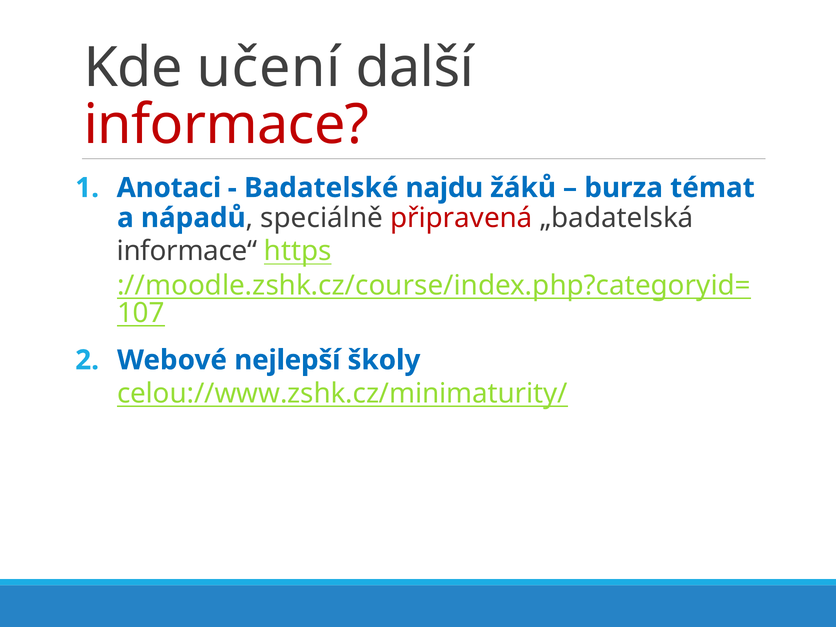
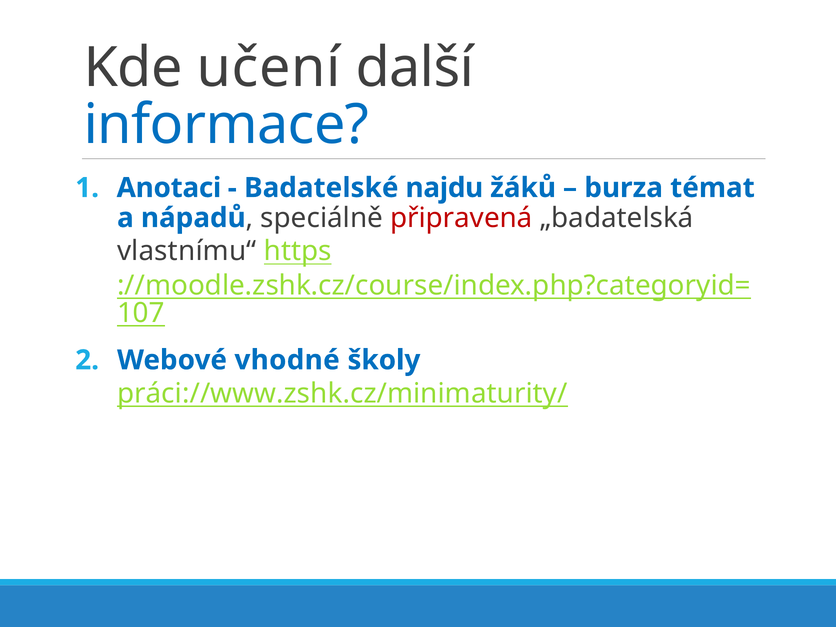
informace colour: red -> blue
informace“: informace“ -> vlastnímu“
nejlepší: nejlepší -> vhodné
celou://www.zshk.cz/minimaturity/: celou://www.zshk.cz/minimaturity/ -> práci://www.zshk.cz/minimaturity/
